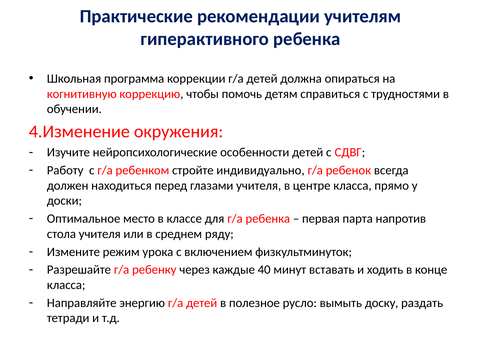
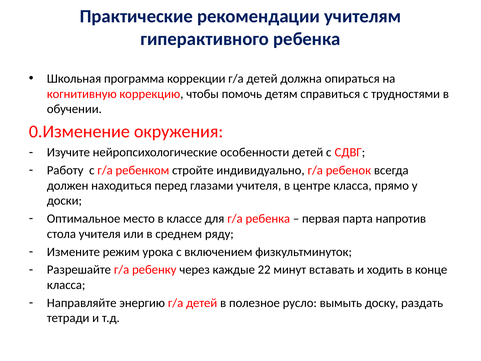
4.Изменение: 4.Изменение -> 0.Изменение
40: 40 -> 22
